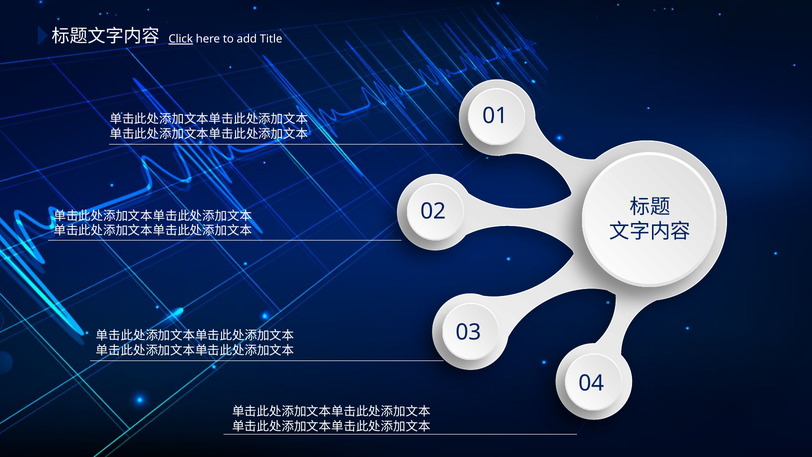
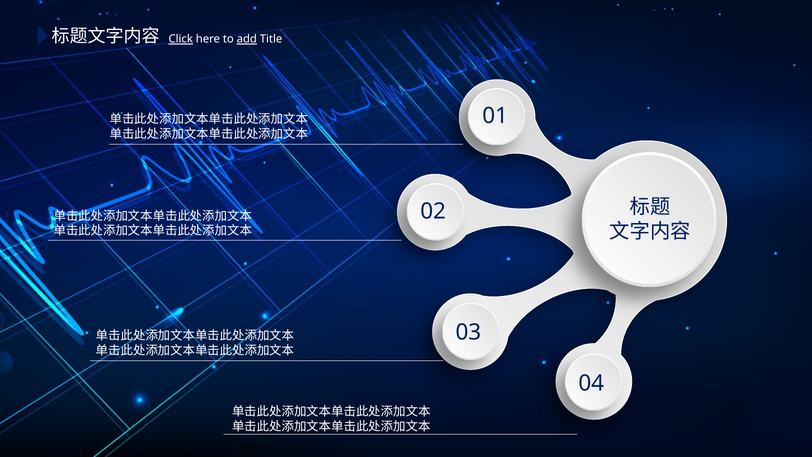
add underline: none -> present
